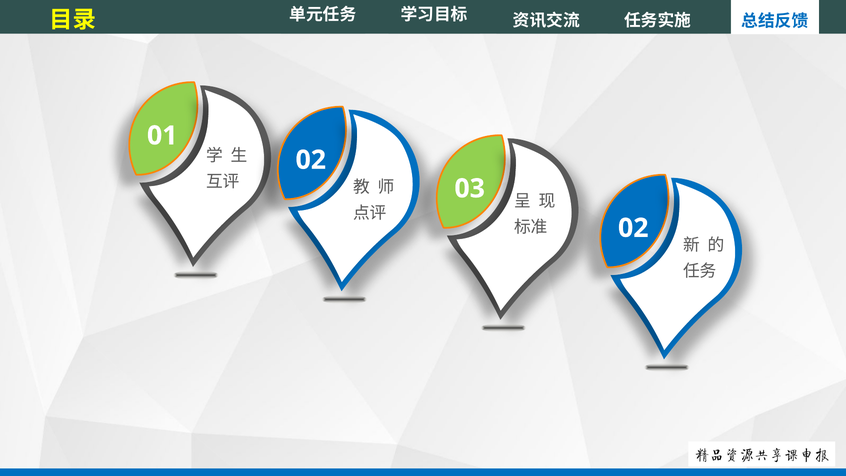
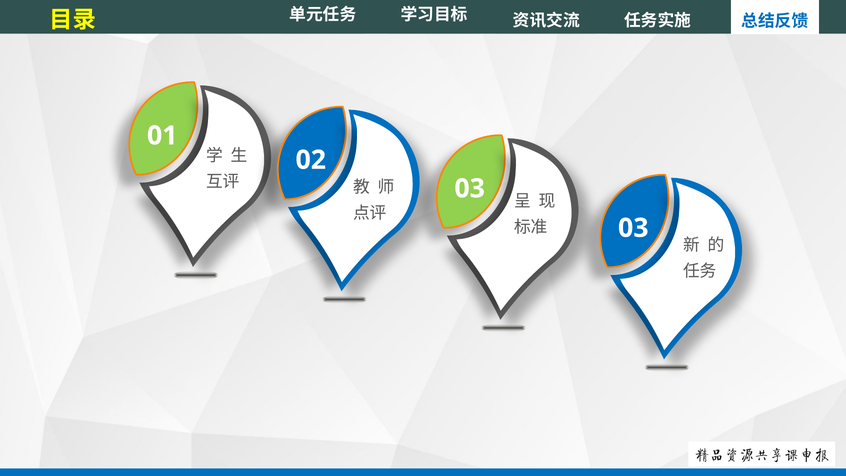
02 at (633, 228): 02 -> 03
